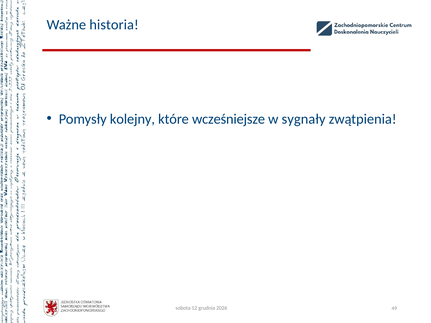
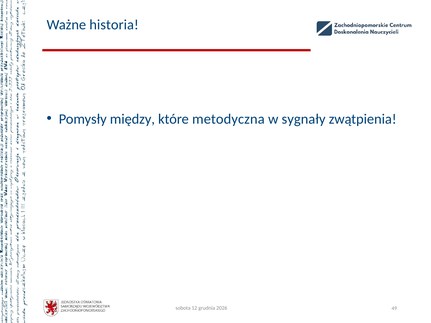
kolejny: kolejny -> między
wcześniejsze: wcześniejsze -> metodyczna
